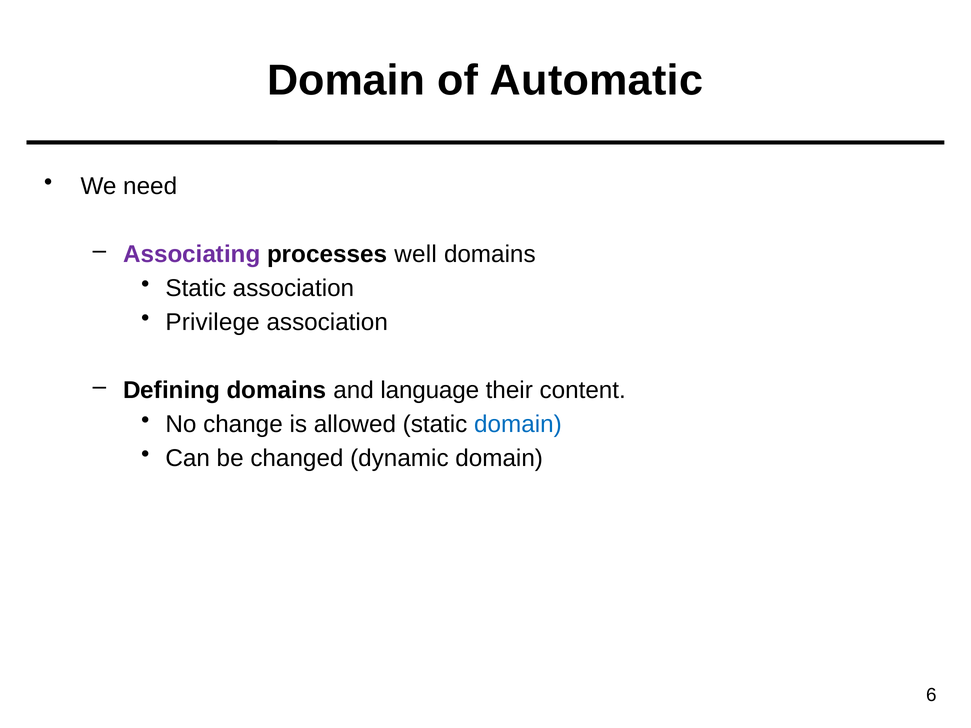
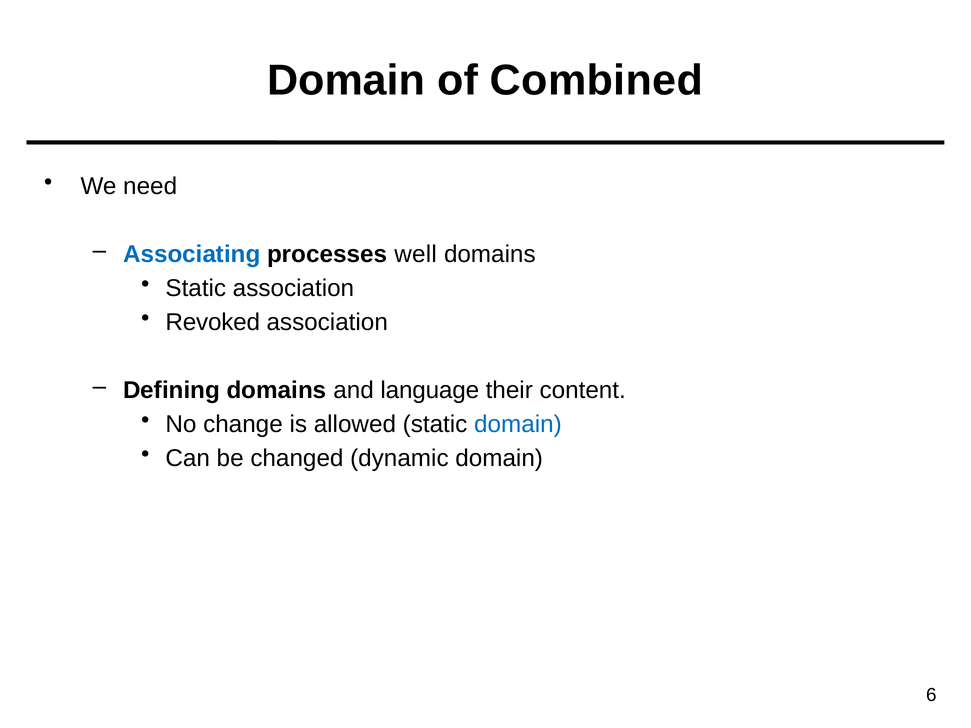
Automatic: Automatic -> Combined
Associating colour: purple -> blue
Privilege: Privilege -> Revoked
